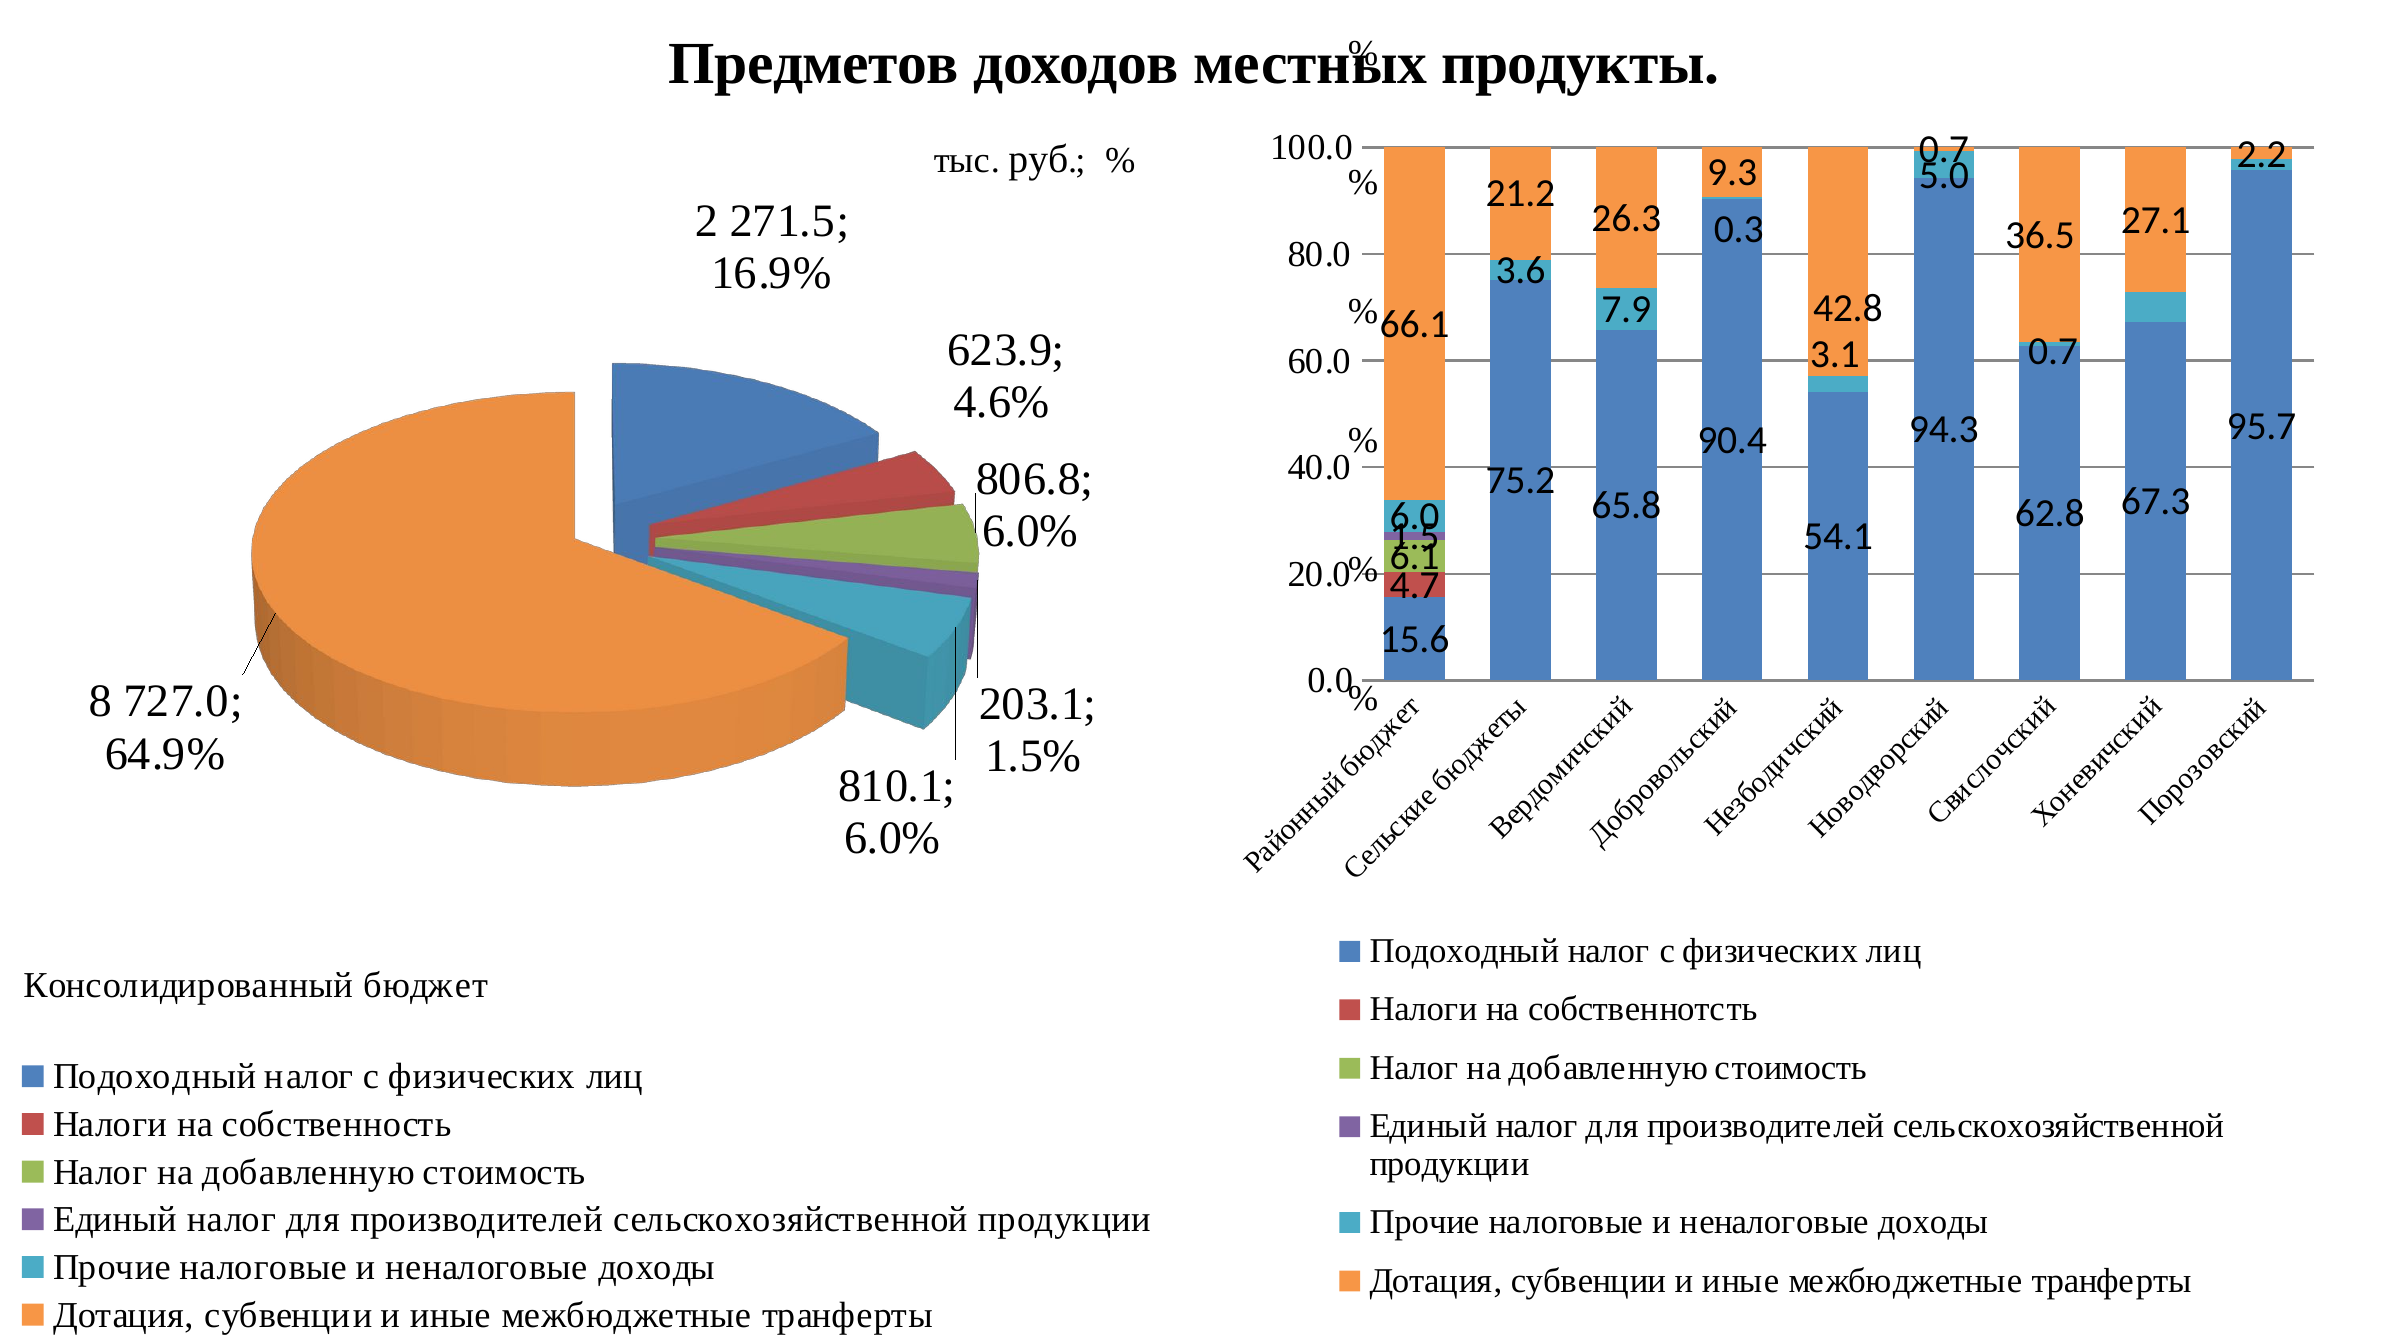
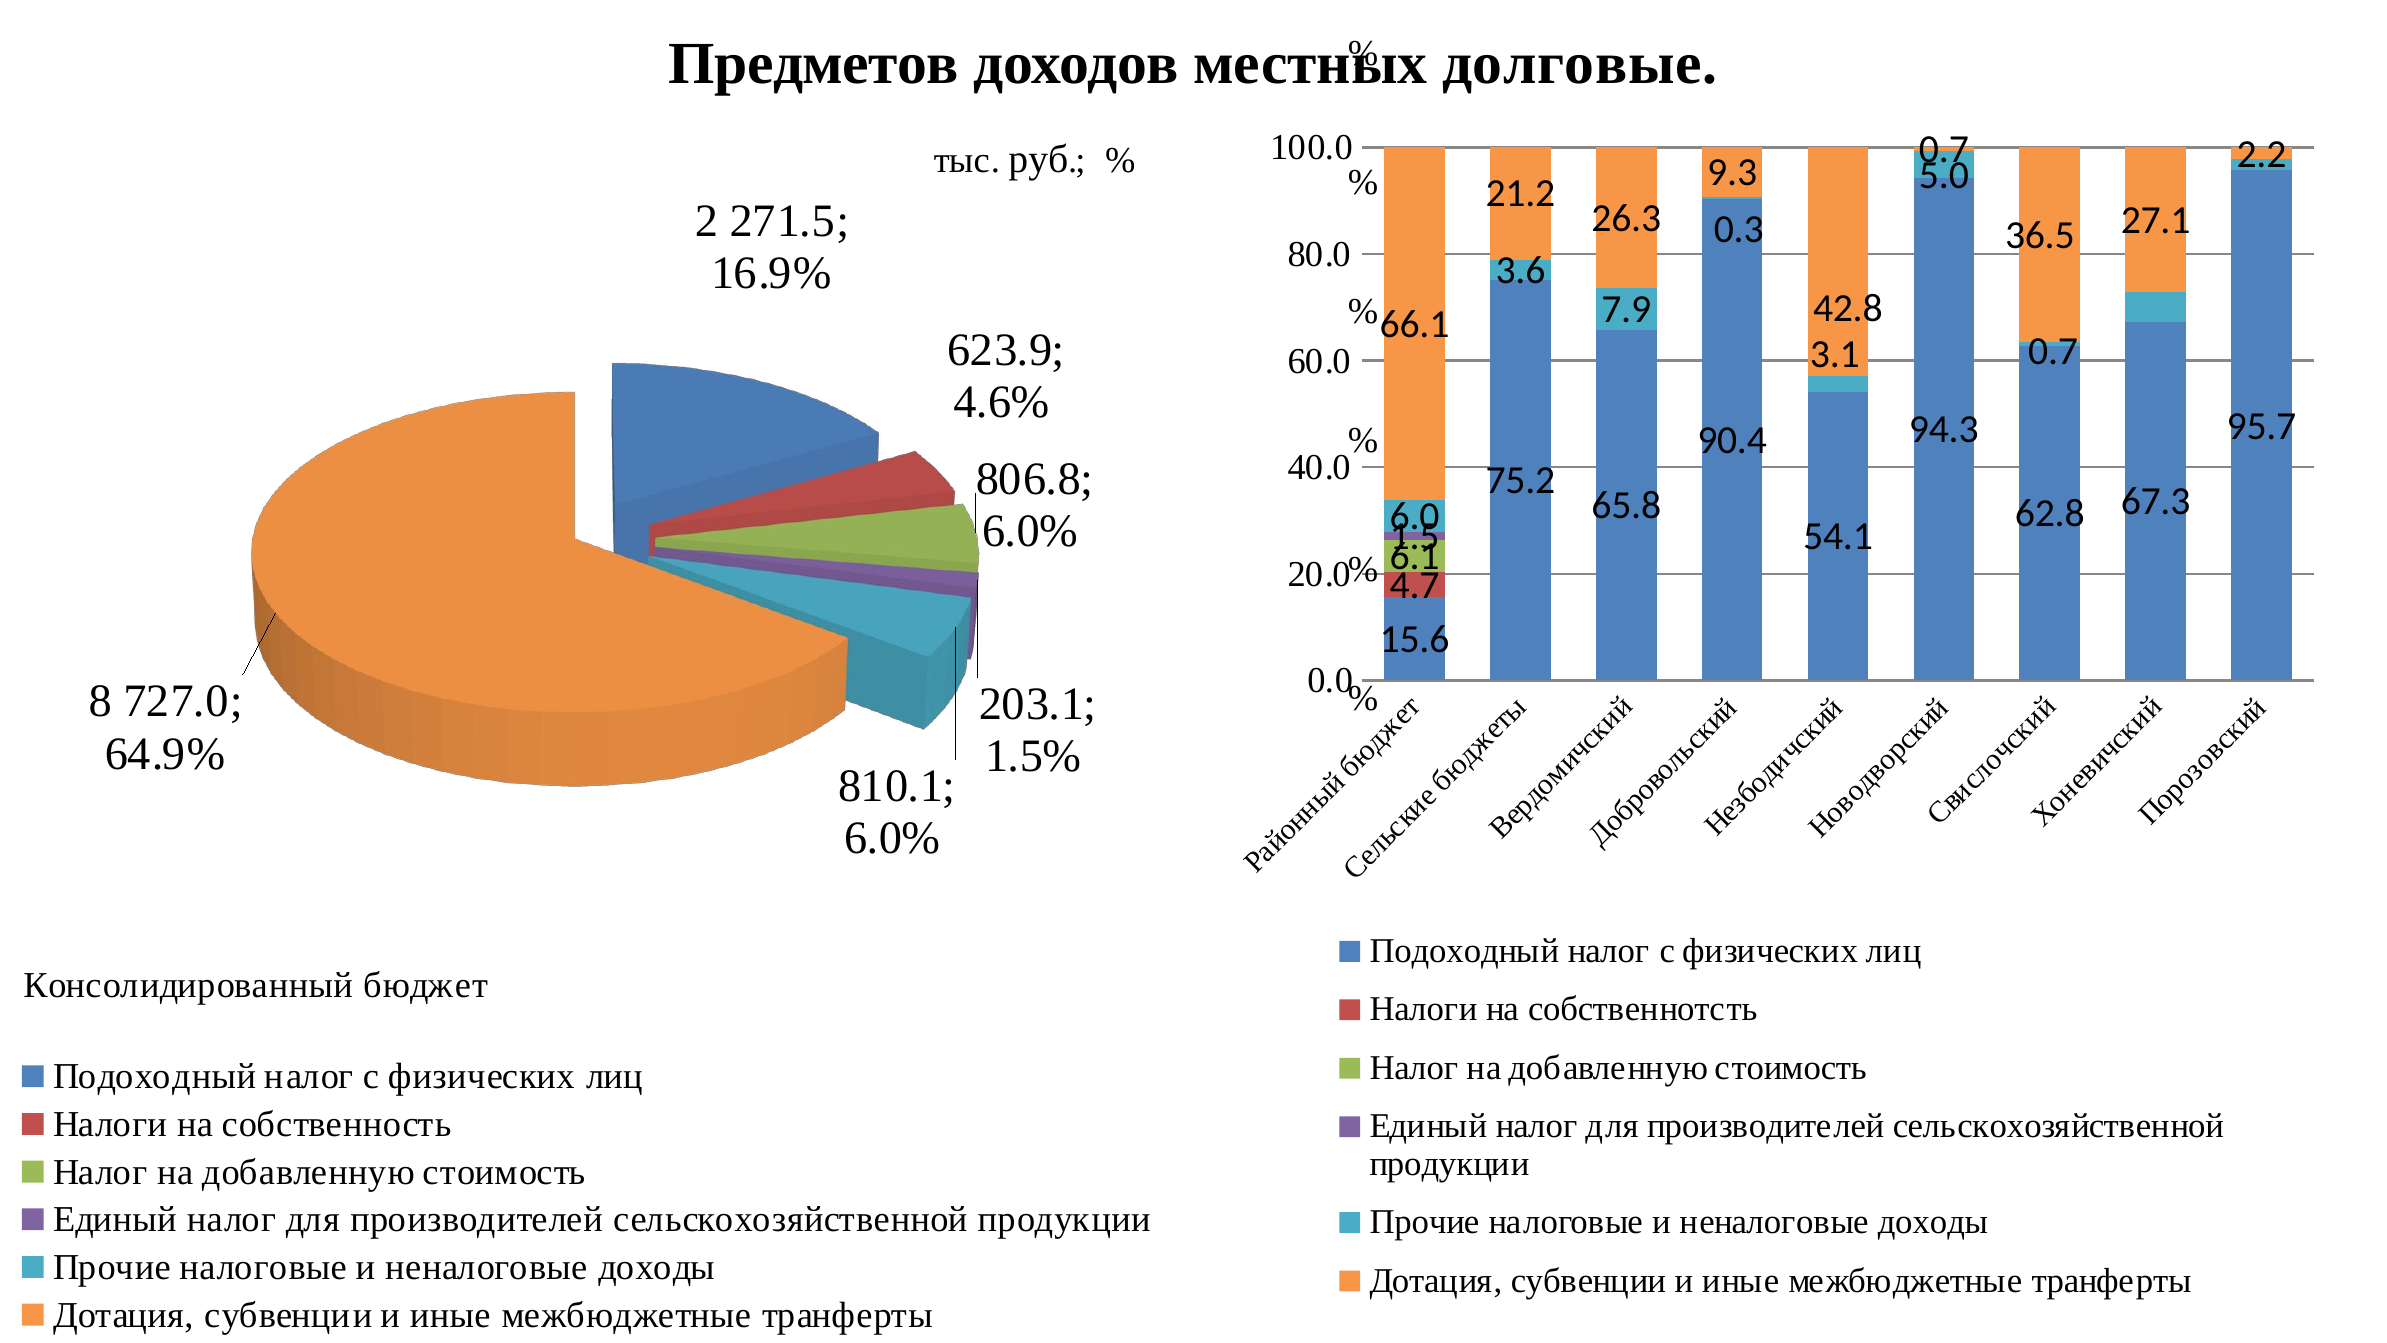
продукты: продукты -> долговые
